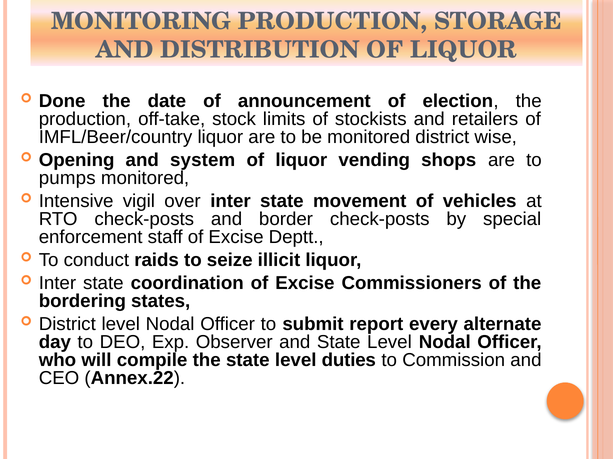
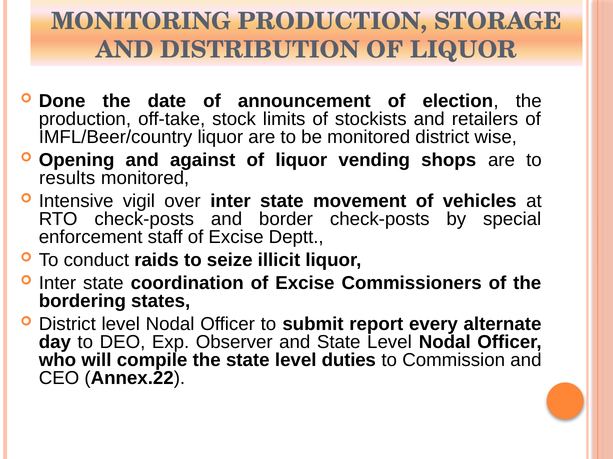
system: system -> against
pumps: pumps -> results
